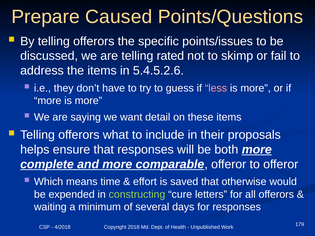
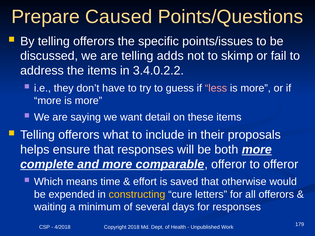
rated: rated -> adds
5.4.5.2.6: 5.4.5.2.6 -> 3.4.0.2.2
constructing colour: light green -> yellow
